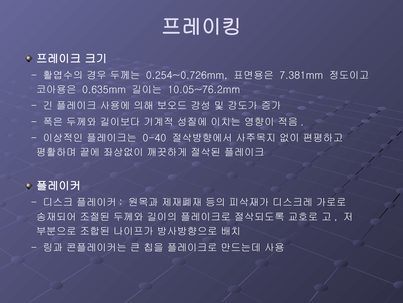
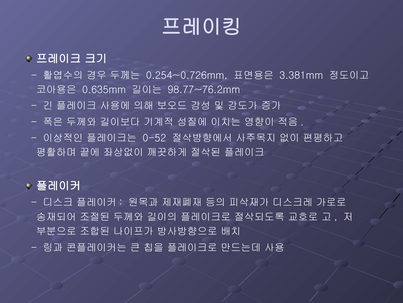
7.381mm: 7.381mm -> 3.381mm
10.05~76.2mm: 10.05~76.2mm -> 98.77~76.2mm
0-40: 0-40 -> 0-52
